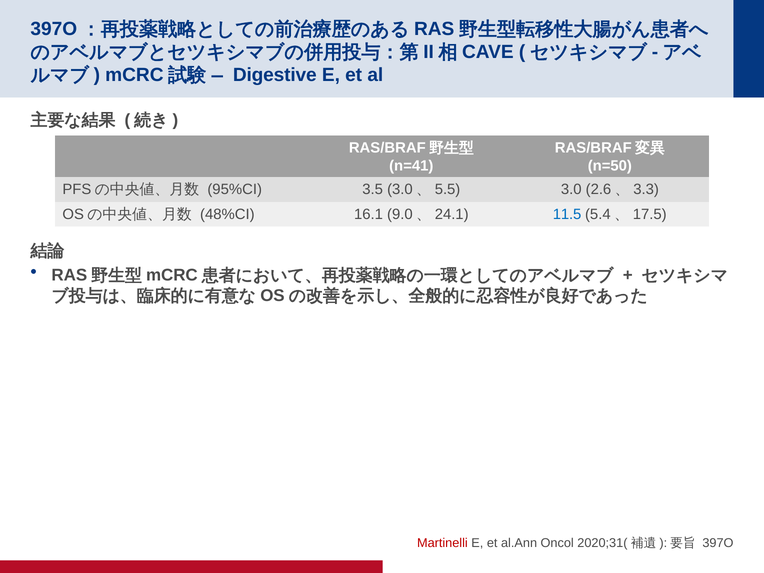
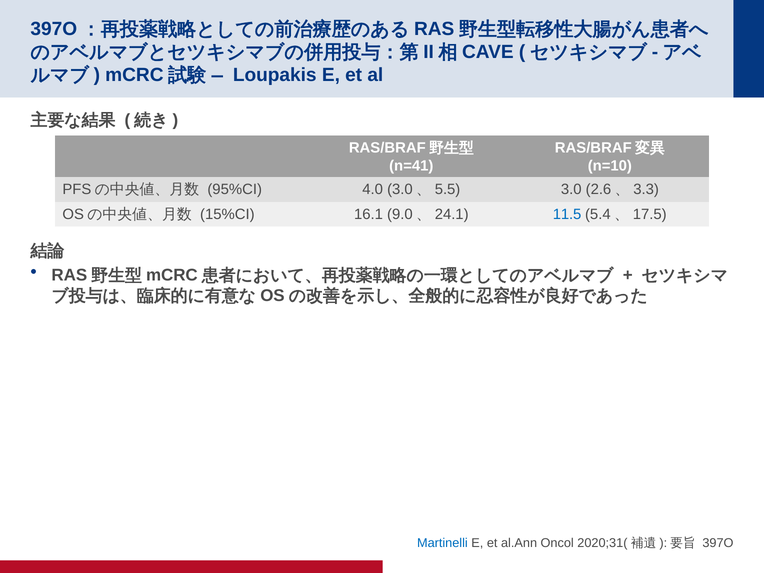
Digestive: Digestive -> Loupakis
n=50: n=50 -> n=10
3.5: 3.5 -> 4.0
48%CI: 48%CI -> 15%CI
Martinelli colour: red -> blue
